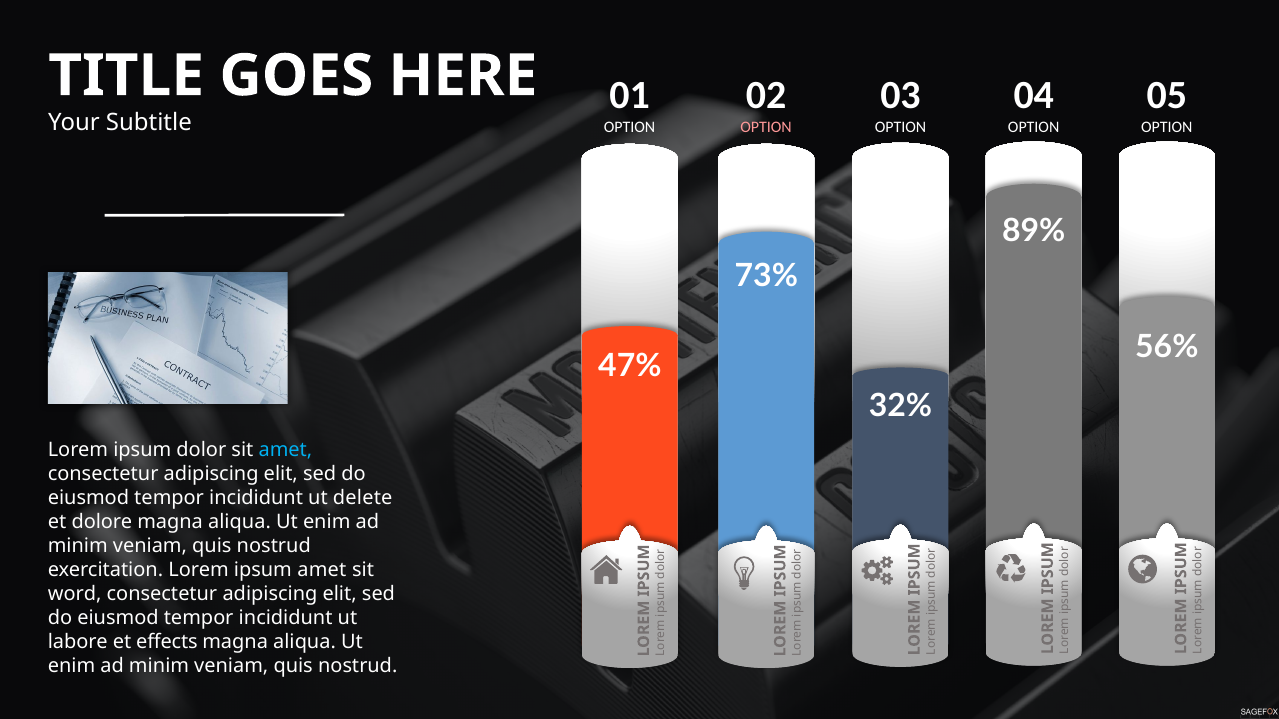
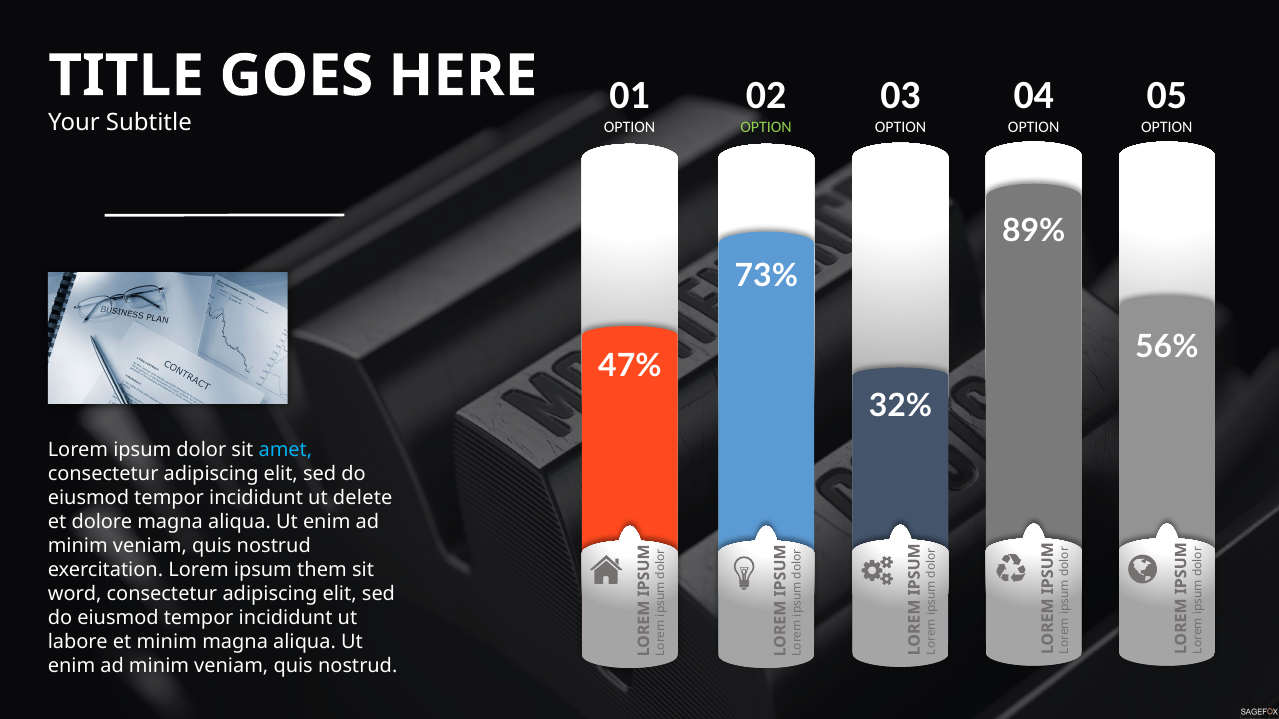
OPTION at (766, 127) colour: pink -> light green
ipsum amet: amet -> them
et effects: effects -> minim
